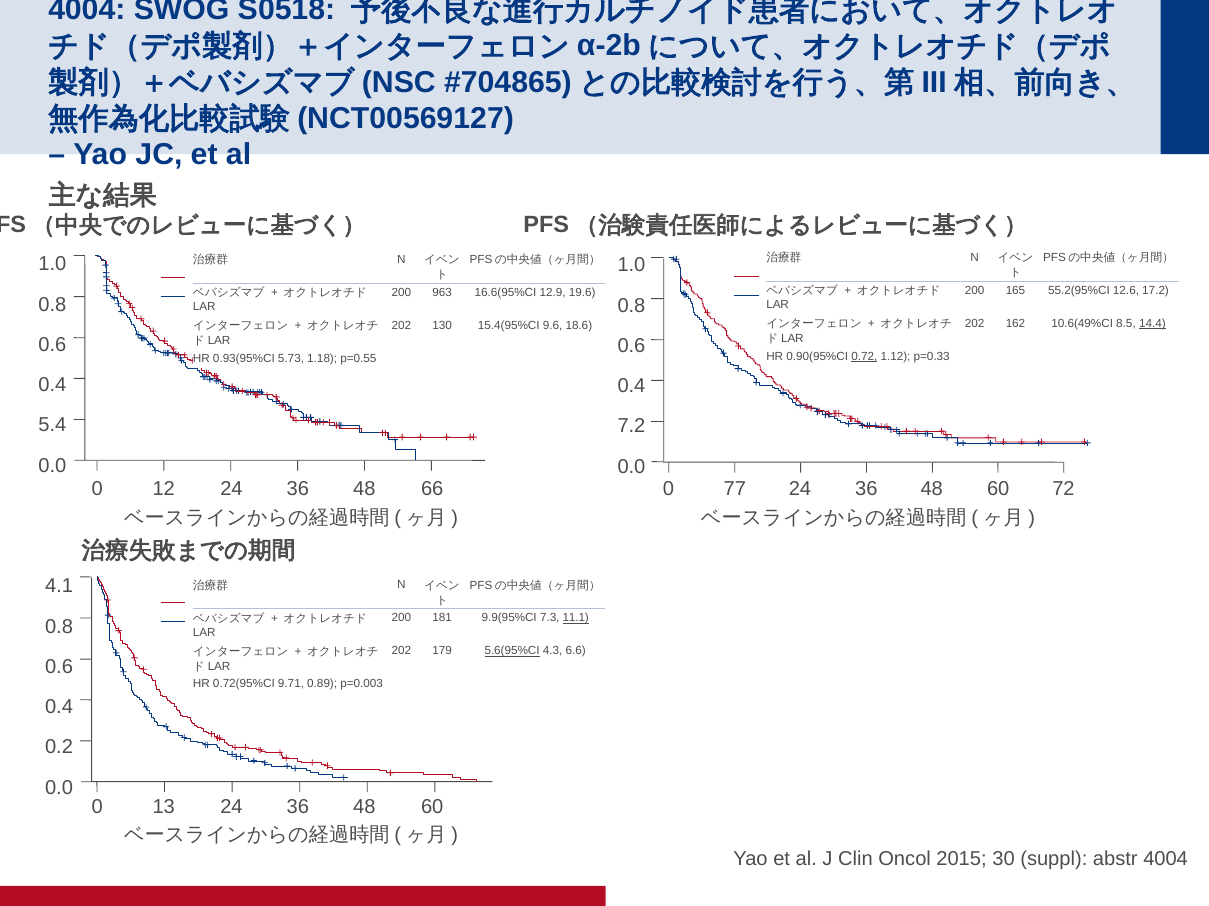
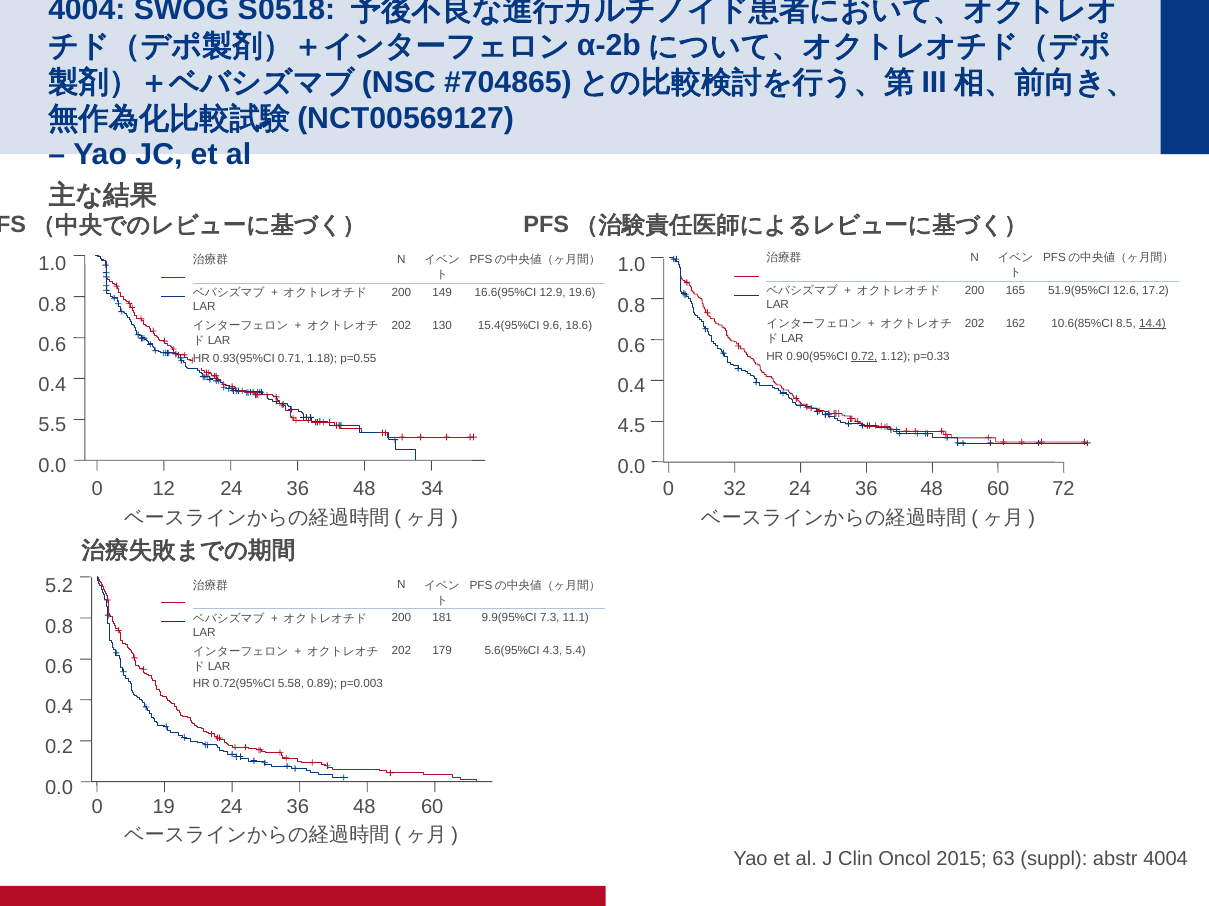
55.2(95%CI: 55.2(95%CI -> 51.9(95%CI
963: 963 -> 149
10.6(49%CI: 10.6(49%CI -> 10.6(85%CI
5.73: 5.73 -> 0.71
5.4: 5.4 -> 5.5
7.2: 7.2 -> 4.5
66: 66 -> 34
77: 77 -> 32
4.1: 4.1 -> 5.2
11.1 underline: present -> none
5.6(95%CI underline: present -> none
6.6: 6.6 -> 5.4
9.71: 9.71 -> 5.58
13: 13 -> 19
30: 30 -> 63
